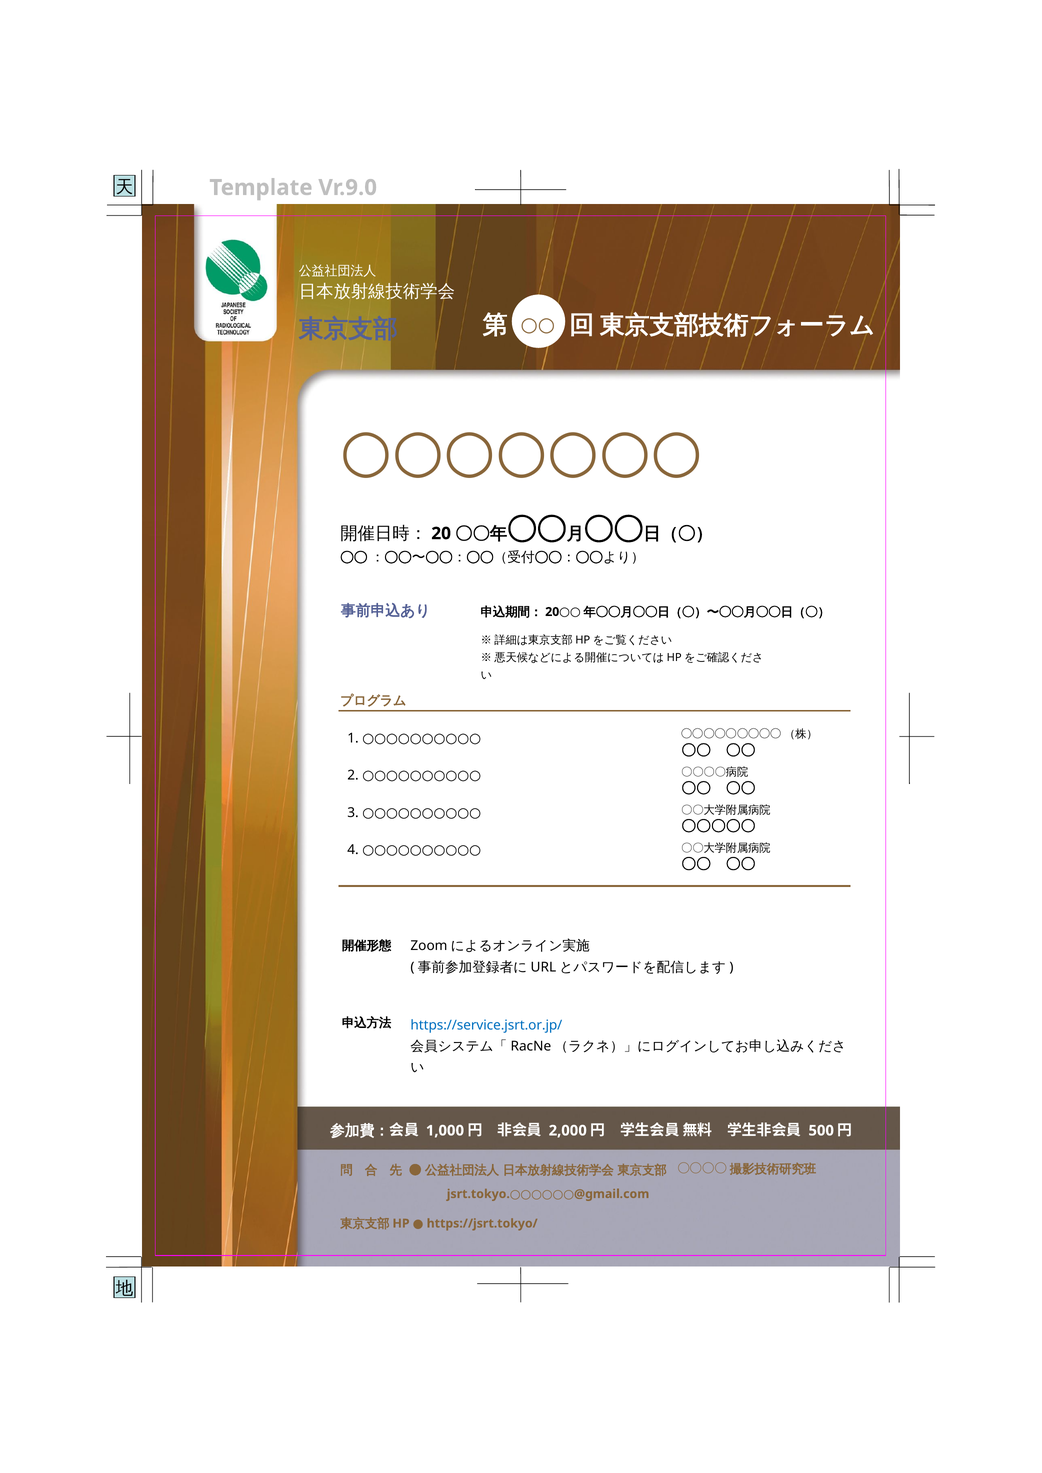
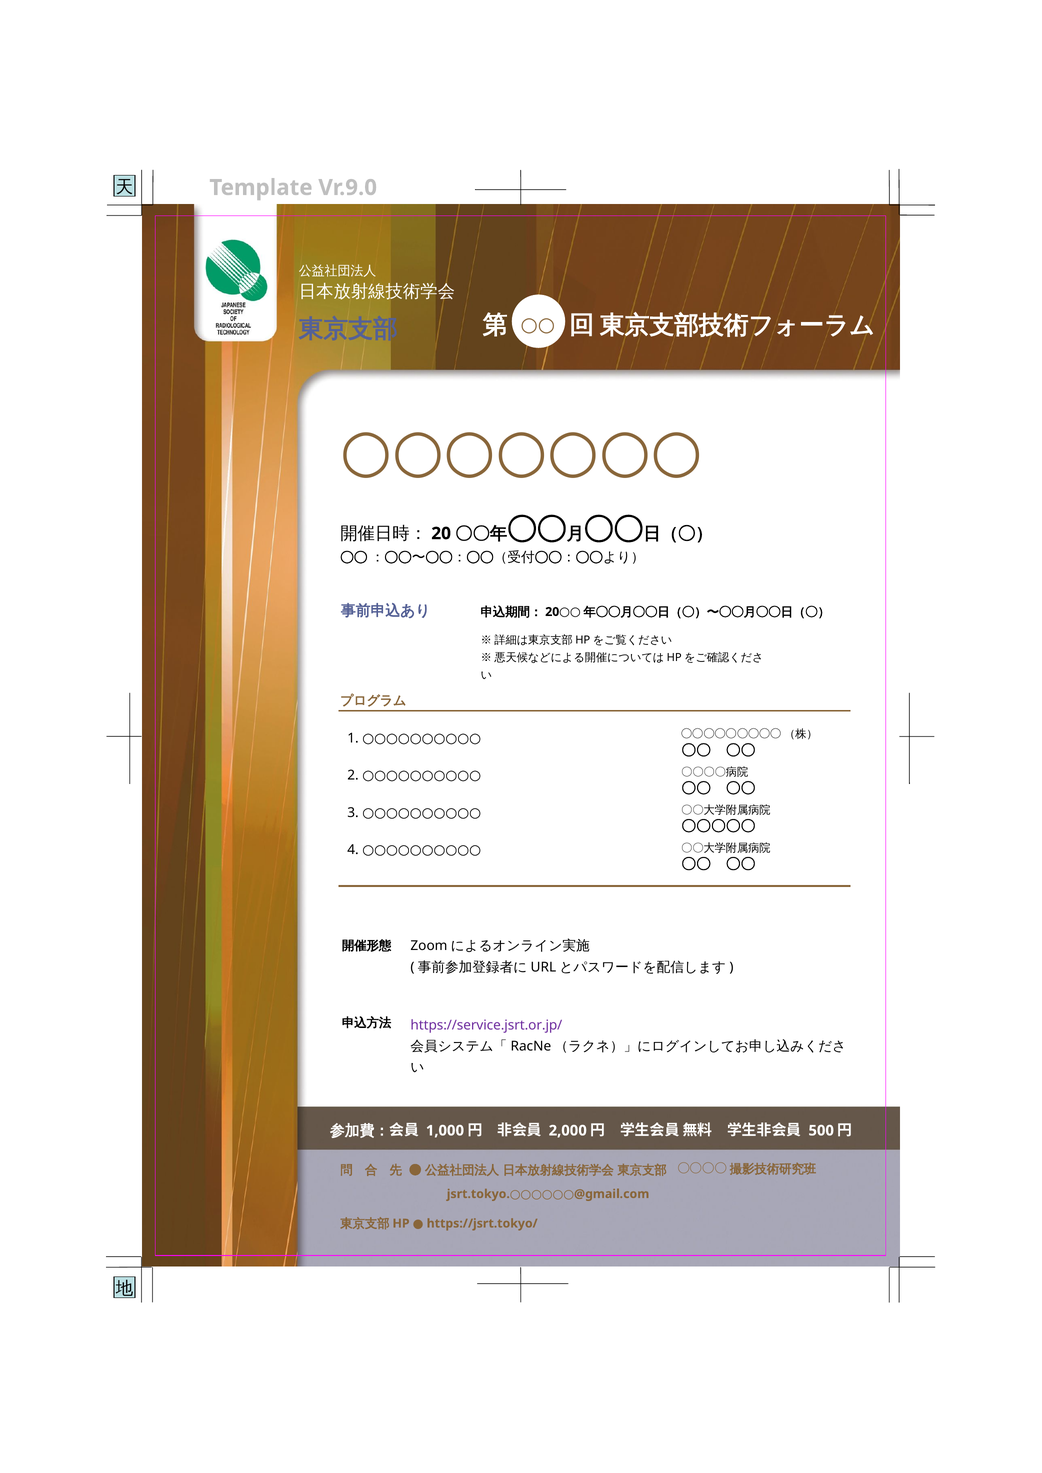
https://service.jsrt.or.jp/ colour: blue -> purple
